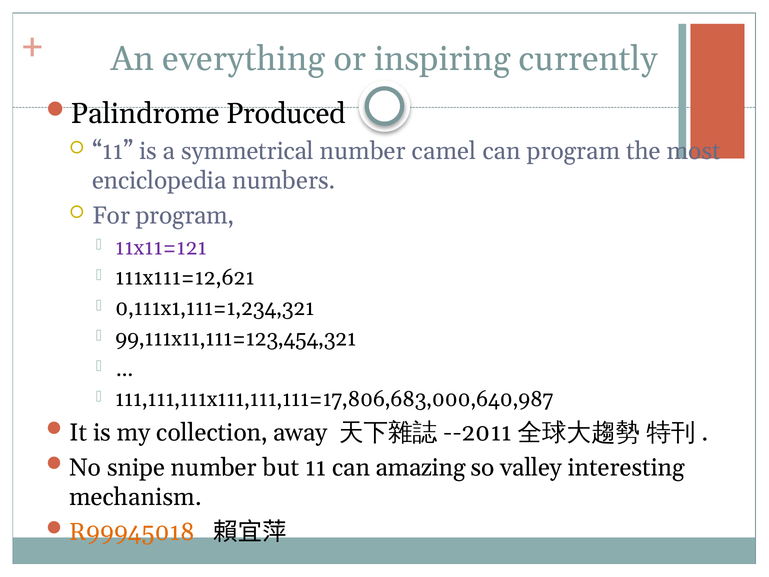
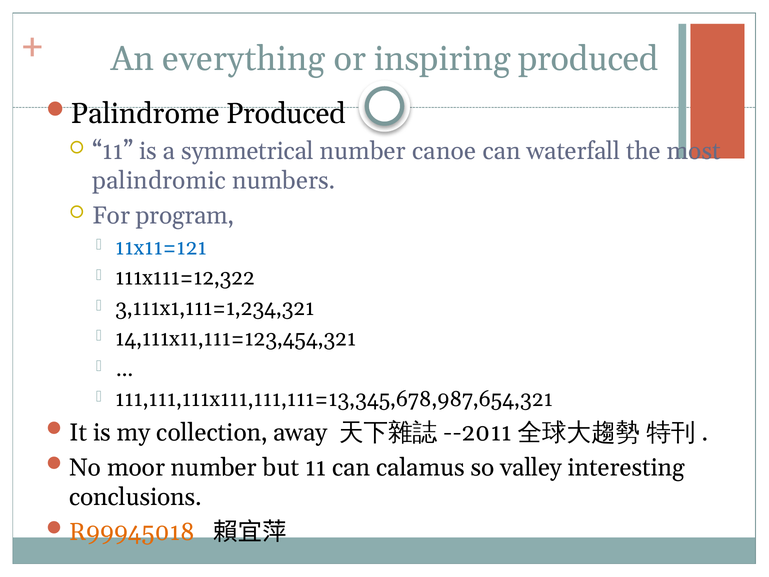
inspiring currently: currently -> produced
camel: camel -> canoe
can program: program -> waterfall
enciclopedia: enciclopedia -> palindromic
11x11=121 colour: purple -> blue
111x111=12,621: 111x111=12,621 -> 111x111=12,322
0,111x1,111=1,234,321: 0,111x1,111=1,234,321 -> 3,111x1,111=1,234,321
99,111x11,111=123,454,321: 99,111x11,111=123,454,321 -> 14,111x11,111=123,454,321
111,111,111x111,111,111=17,806,683,000,640,987: 111,111,111x111,111,111=17,806,683,000,640,987 -> 111,111,111x111,111,111=13,345,678,987,654,321
snipe: snipe -> moor
amazing: amazing -> calamus
mechanism: mechanism -> conclusions
